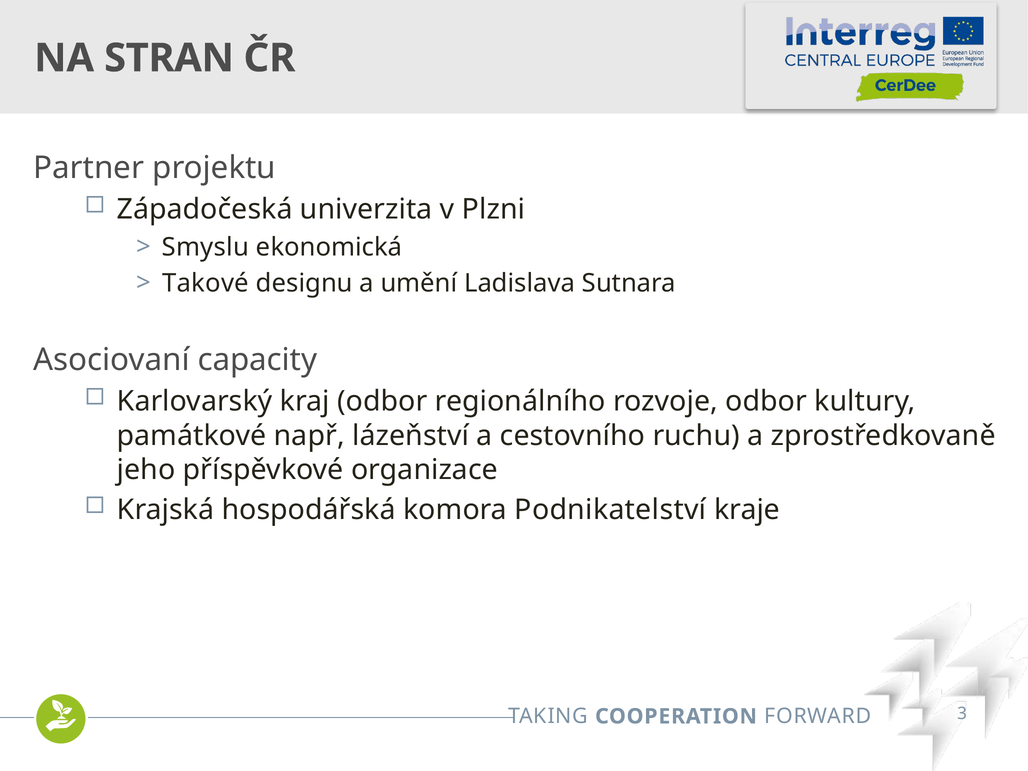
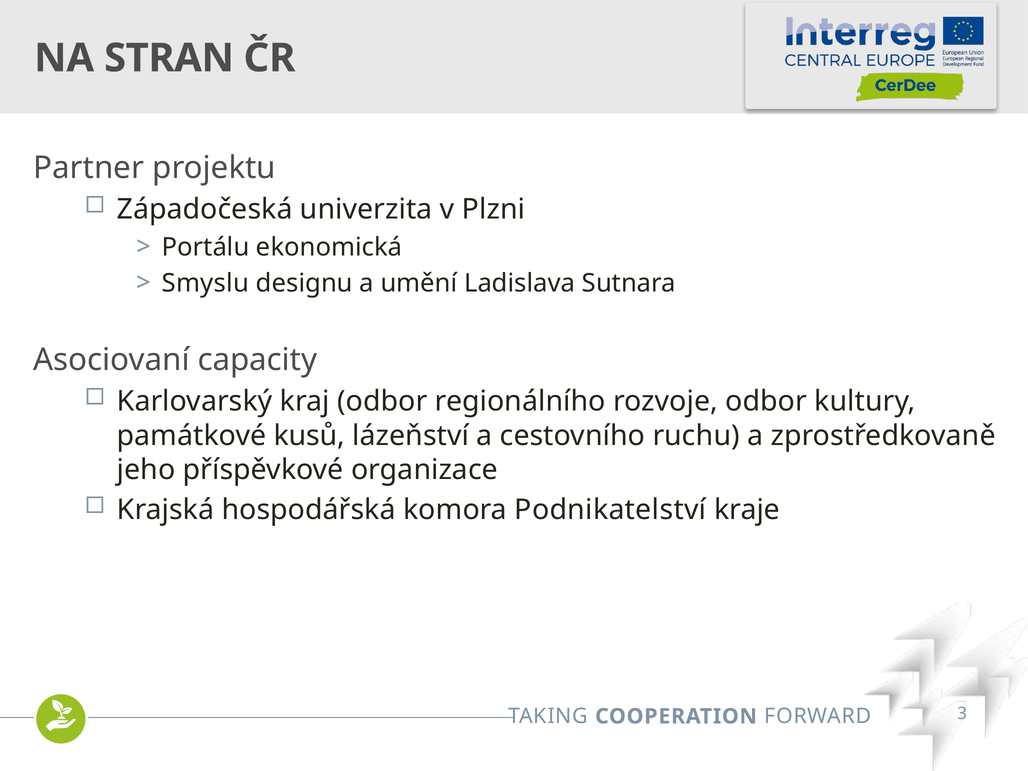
Smyslu: Smyslu -> Portálu
Takové: Takové -> Smyslu
např: např -> kusů
